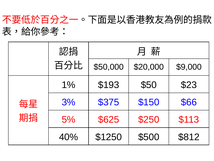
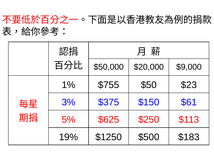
$193: $193 -> $755
$66: $66 -> $61
40%: 40% -> 19%
$812: $812 -> $183
